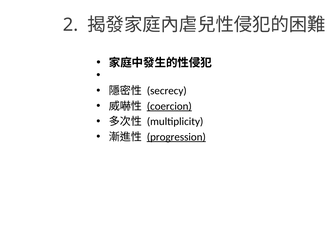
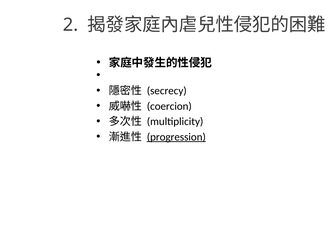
coercion underline: present -> none
